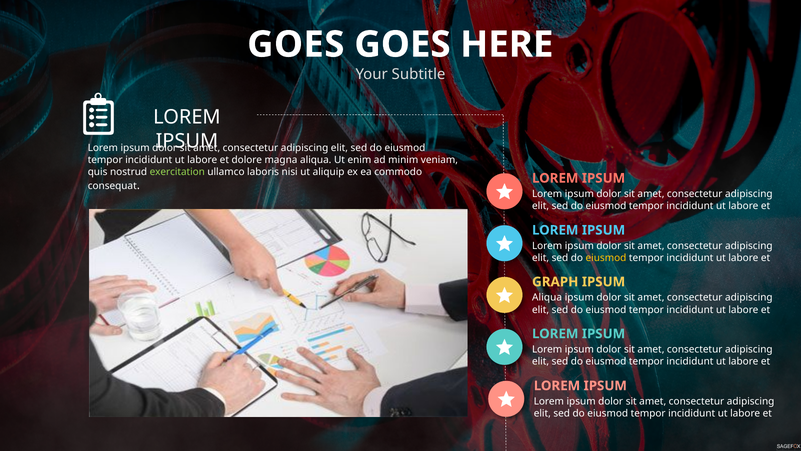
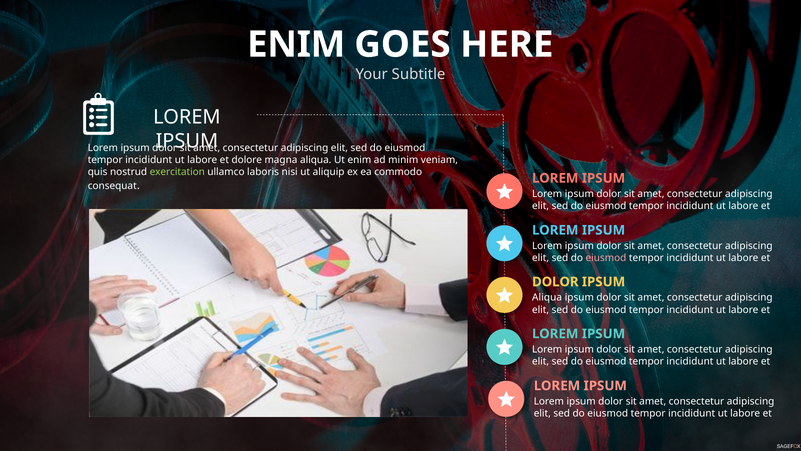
GOES at (296, 44): GOES -> ENIM
eiusmod at (606, 258) colour: yellow -> pink
GRAPH at (555, 282): GRAPH -> DOLOR
